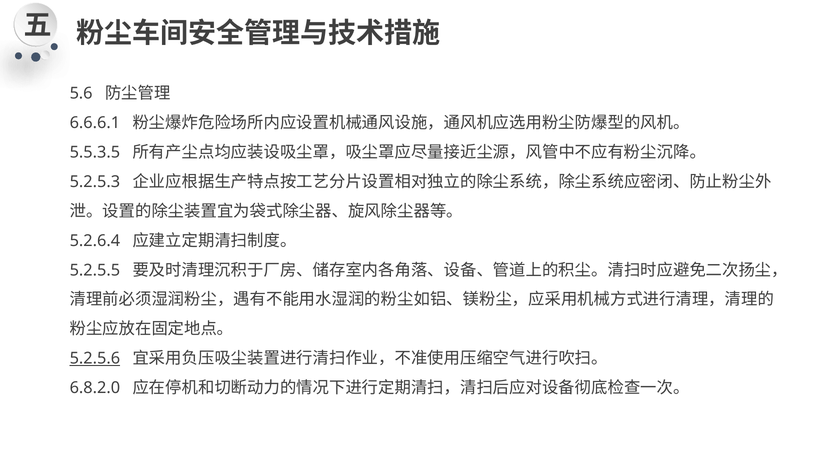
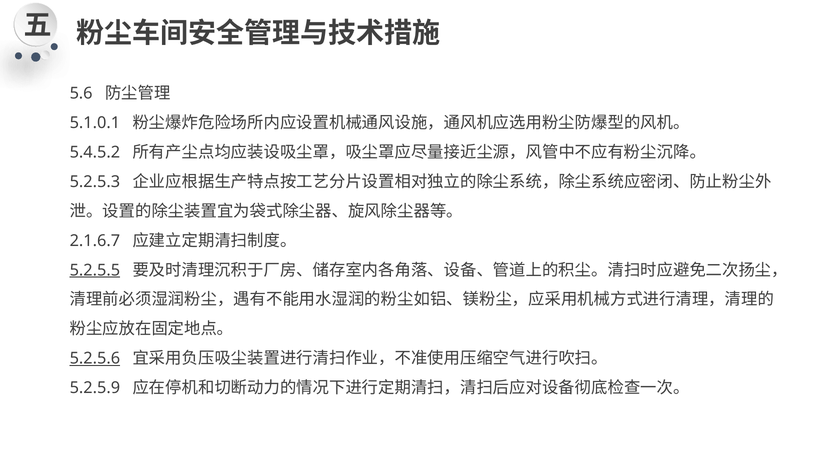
6.6.6.1: 6.6.6.1 -> 5.1.0.1
5.5.3.5: 5.5.3.5 -> 5.4.5.2
5.2.6.4: 5.2.6.4 -> 2.1.6.7
5.2.5.5 underline: none -> present
6.8.2.0: 6.8.2.0 -> 5.2.5.9
